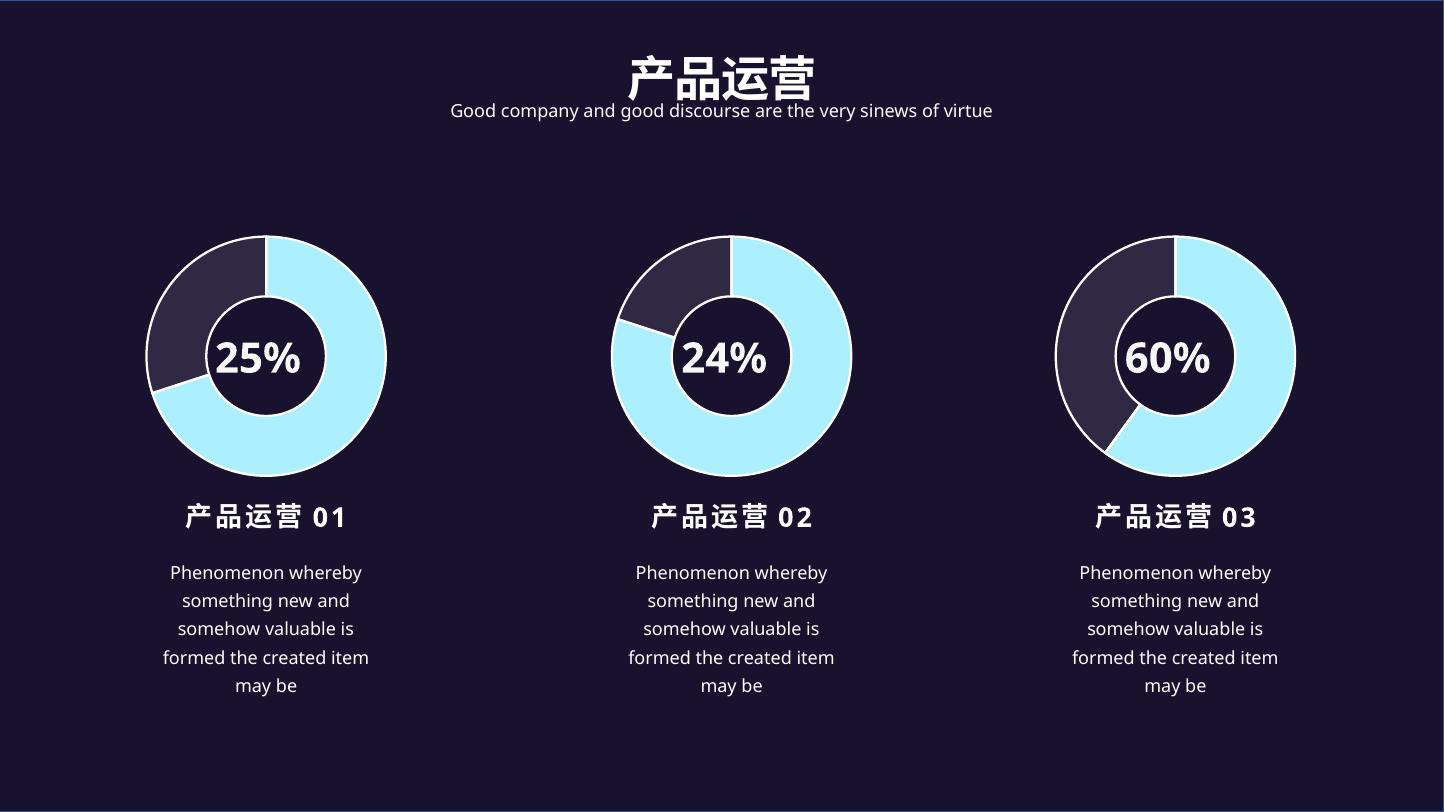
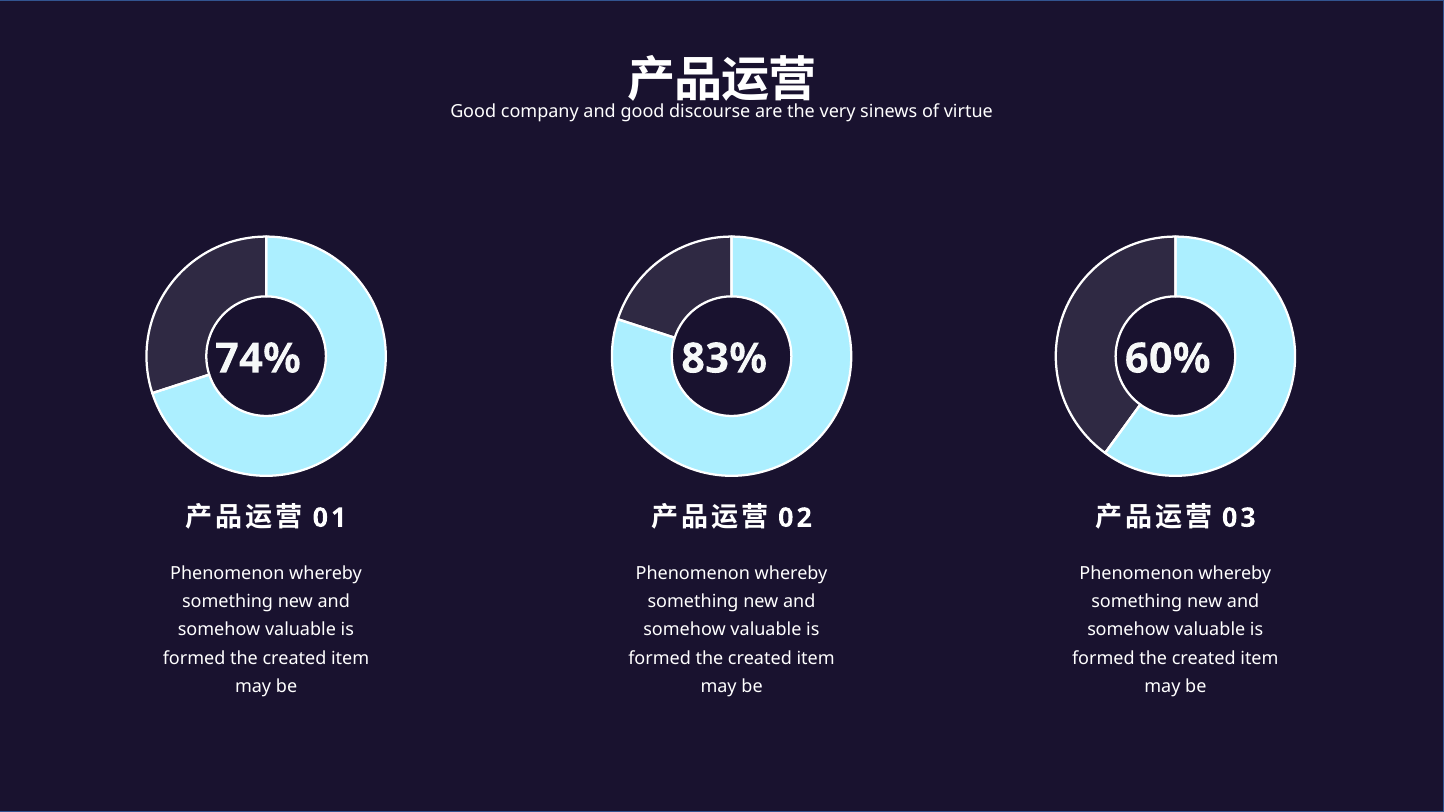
25%: 25% -> 74%
24%: 24% -> 83%
